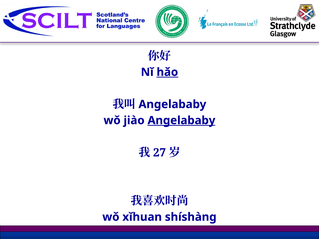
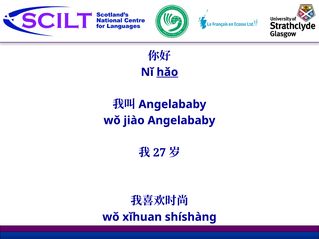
Angelababy at (181, 121) underline: present -> none
